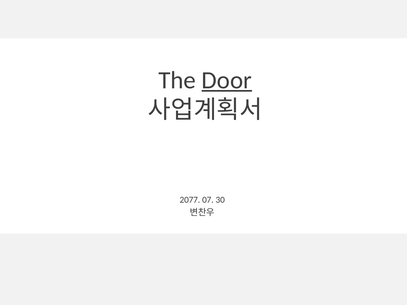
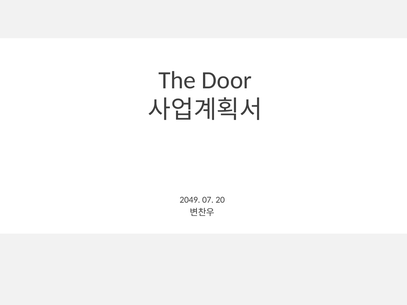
Door underline: present -> none
2077: 2077 -> 2049
30: 30 -> 20
